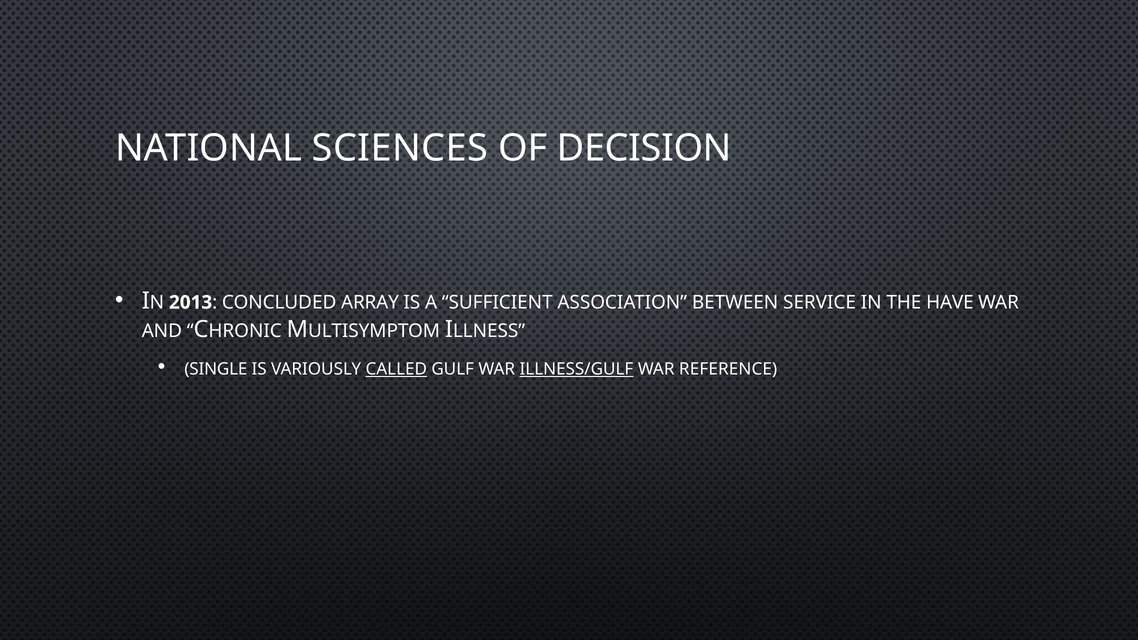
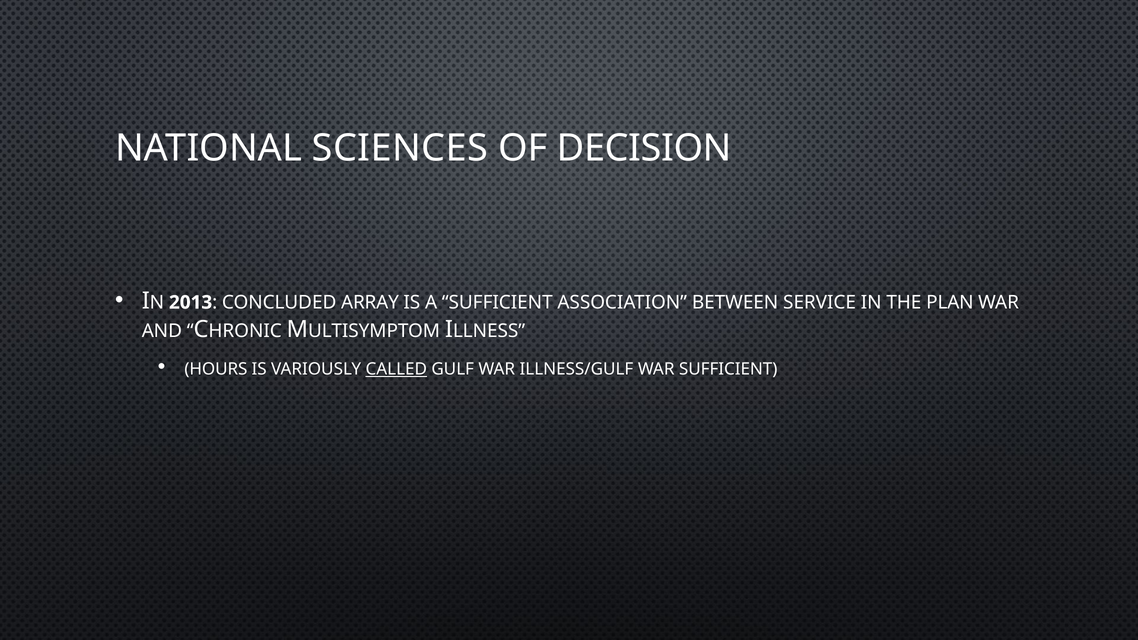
HAVE: HAVE -> PLAN
SINGLE: SINGLE -> HOURS
ILLNESS/GULF underline: present -> none
WAR REFERENCE: REFERENCE -> SUFFICIENT
